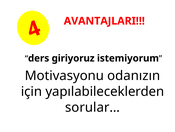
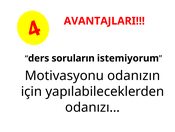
giriyoruz: giriyoruz -> soruların
sorular…: sorular… -> odanızı…
